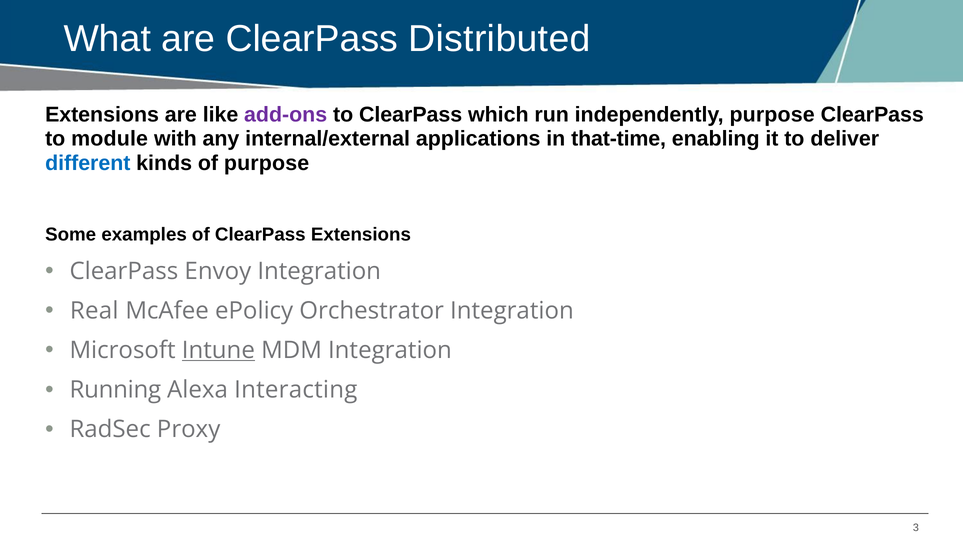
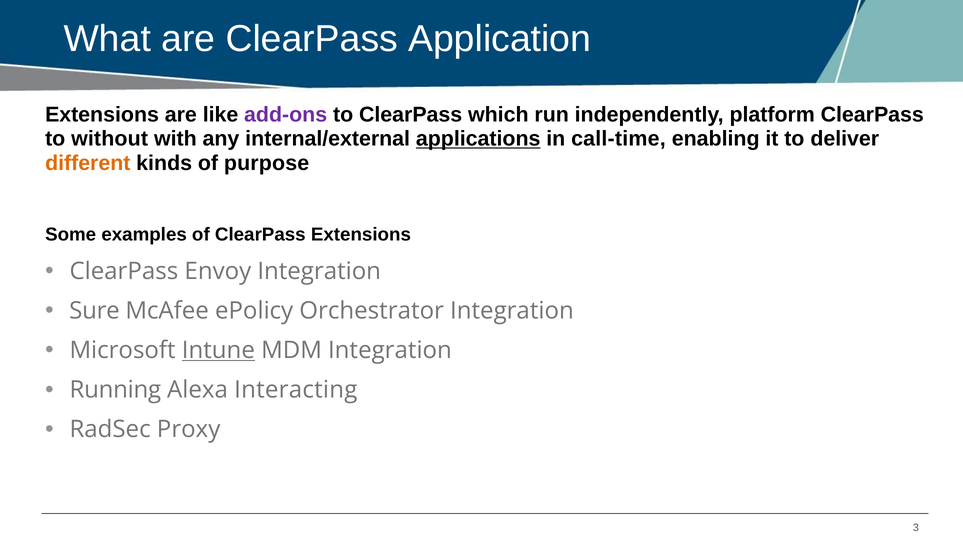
Distributed: Distributed -> Application
independently purpose: purpose -> platform
module: module -> without
applications underline: none -> present
that-time: that-time -> call-time
different colour: blue -> orange
Real: Real -> Sure
